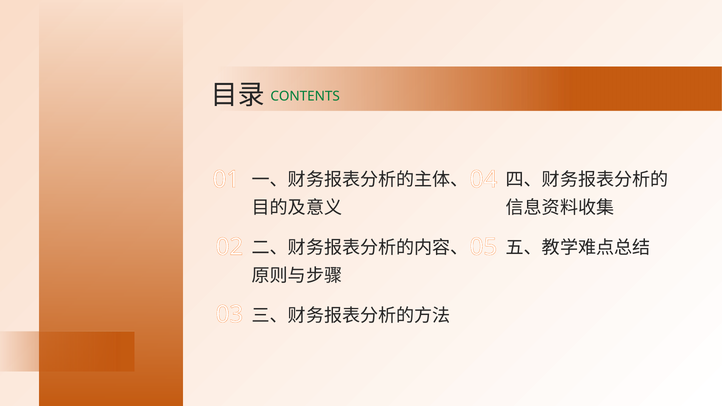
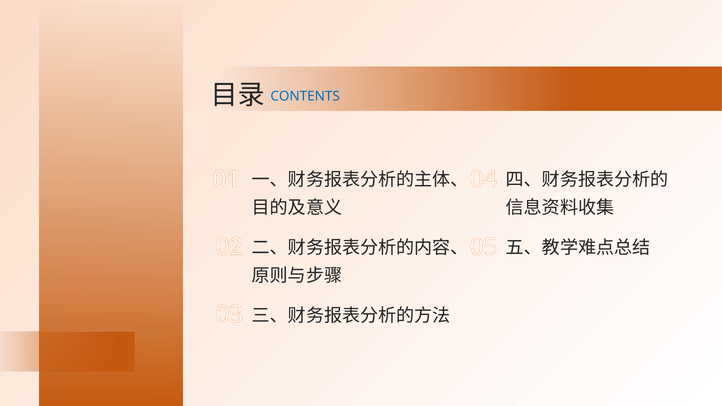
CONTENTS colour: green -> blue
